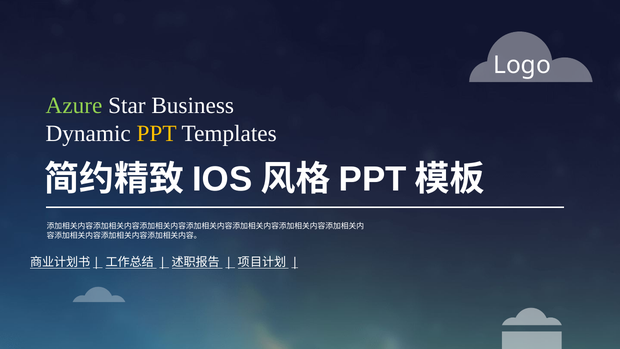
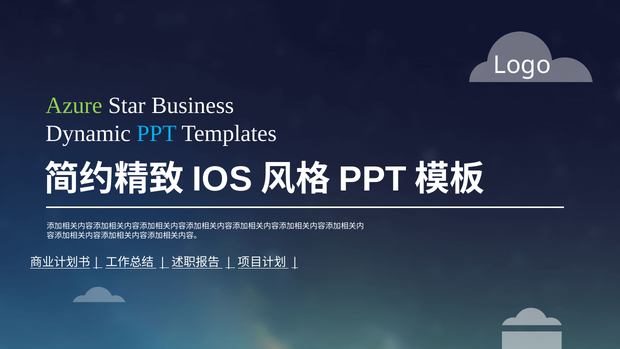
PPT at (157, 134) colour: yellow -> light blue
